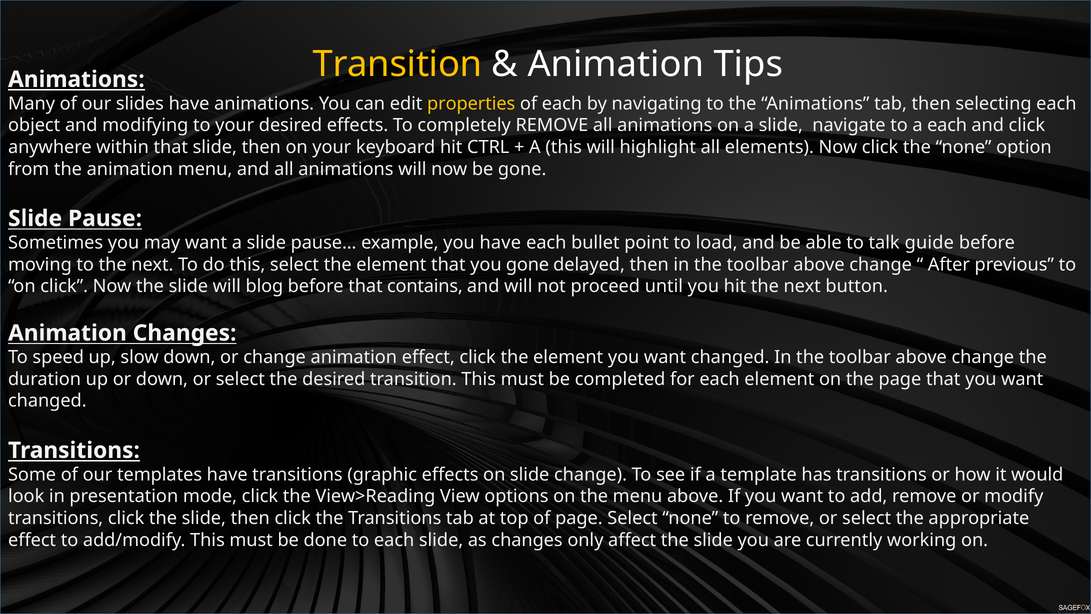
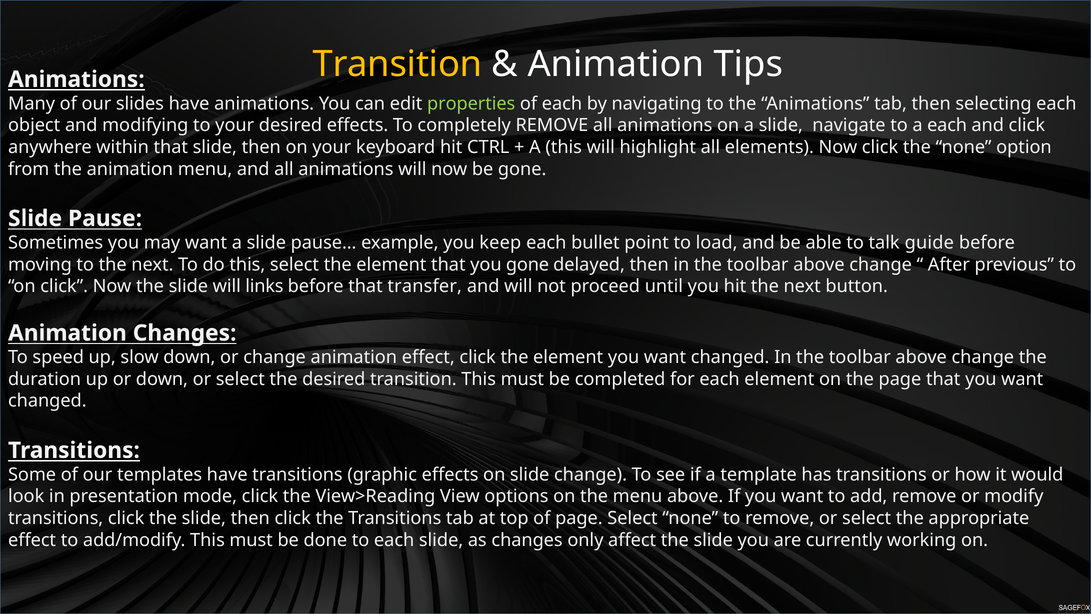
properties colour: yellow -> light green
you have: have -> keep
blog: blog -> links
contains: contains -> transfer
